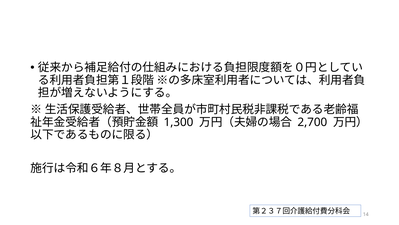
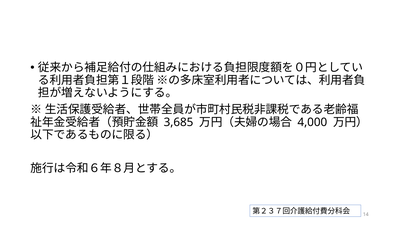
1,300: 1,300 -> 3,685
2,700: 2,700 -> 4,000
